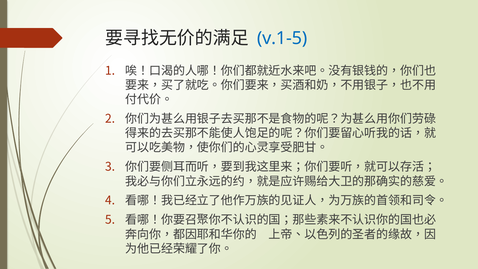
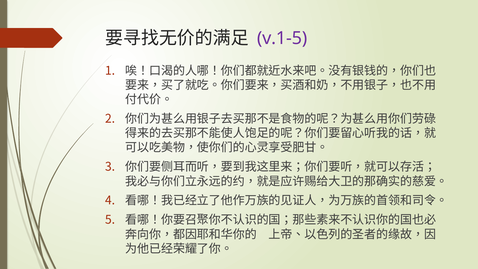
v.1-5 colour: blue -> purple
